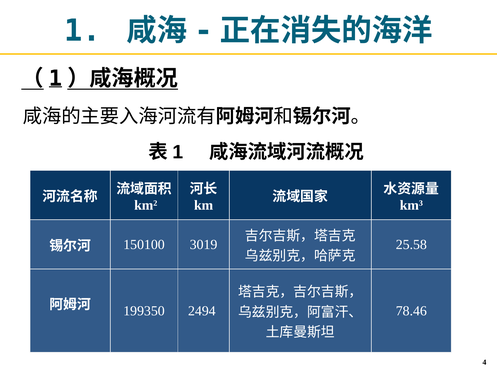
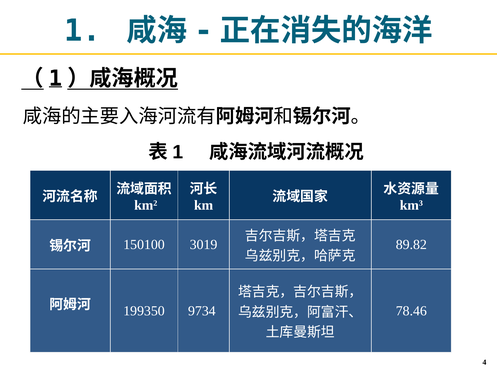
25.58: 25.58 -> 89.82
2494: 2494 -> 9734
